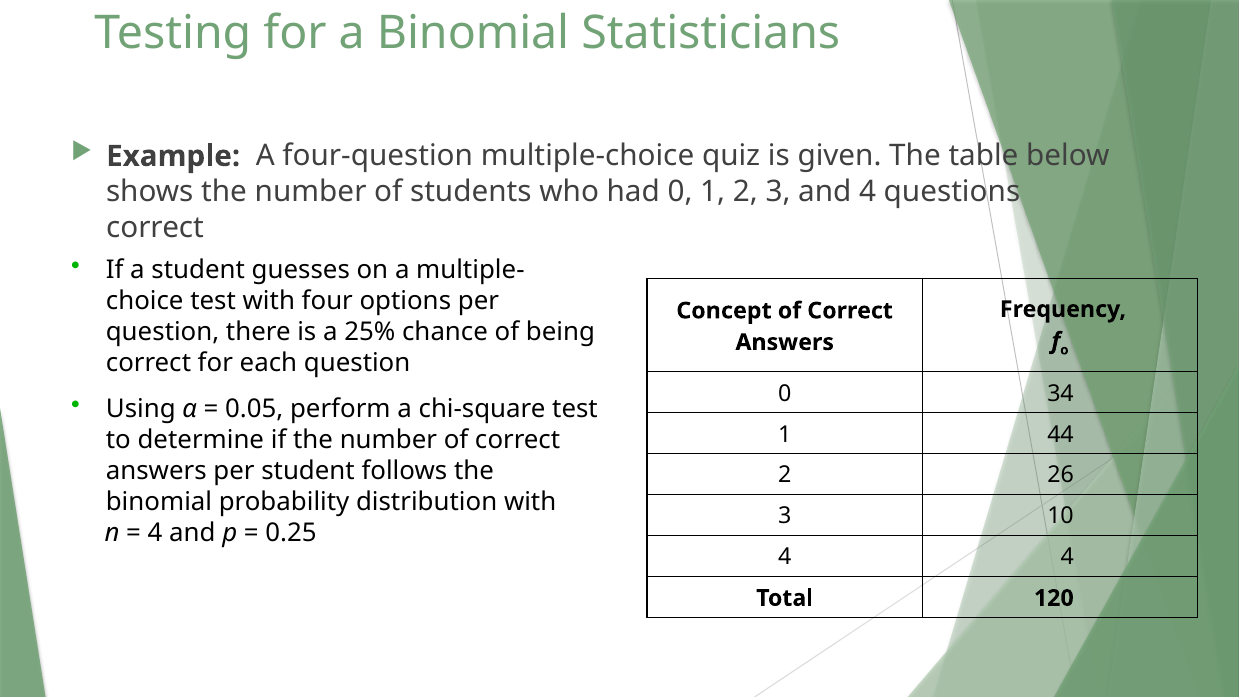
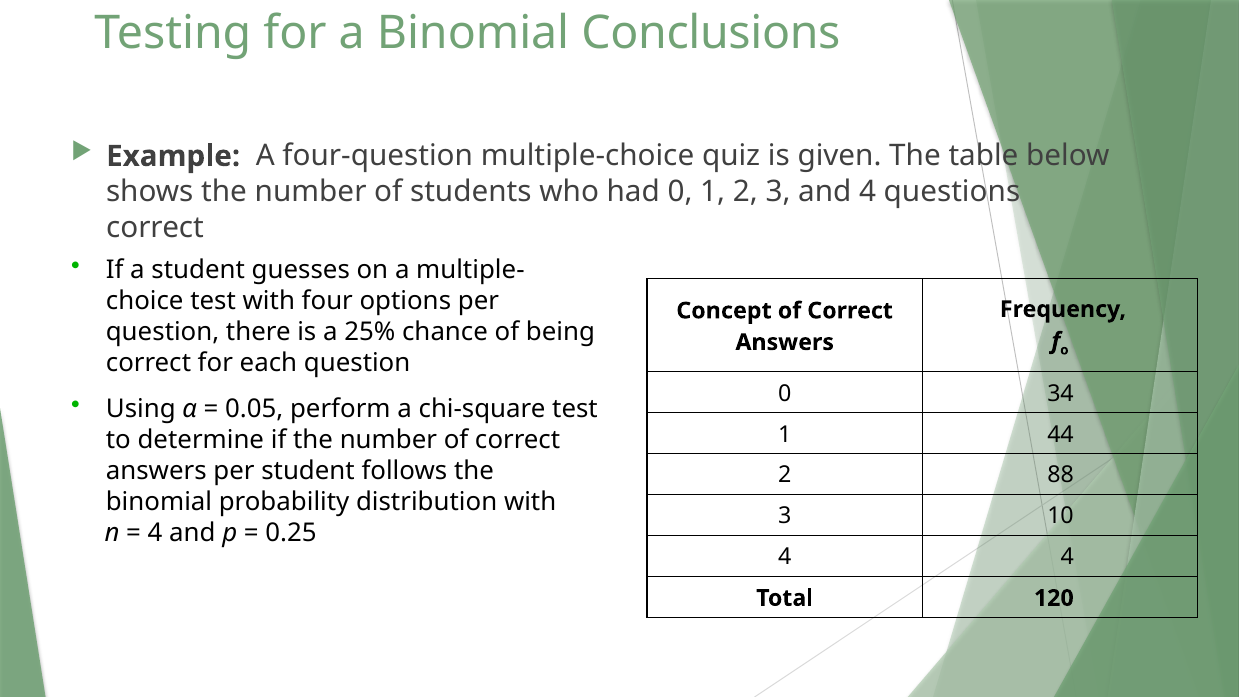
Statisticians: Statisticians -> Conclusions
26: 26 -> 88
